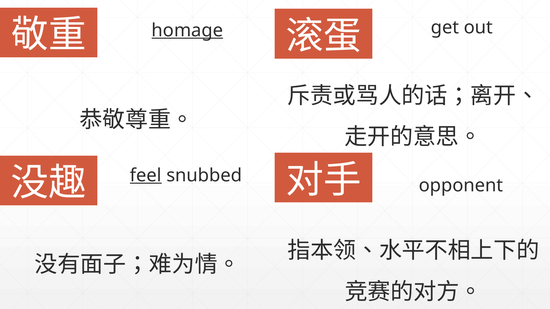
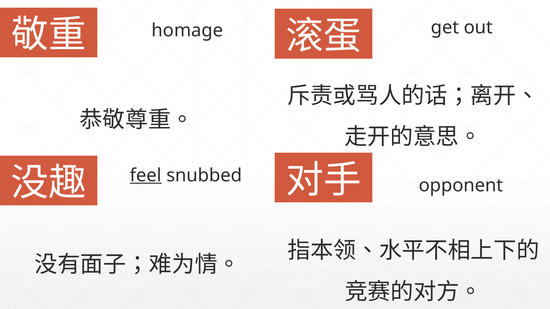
homage underline: present -> none
